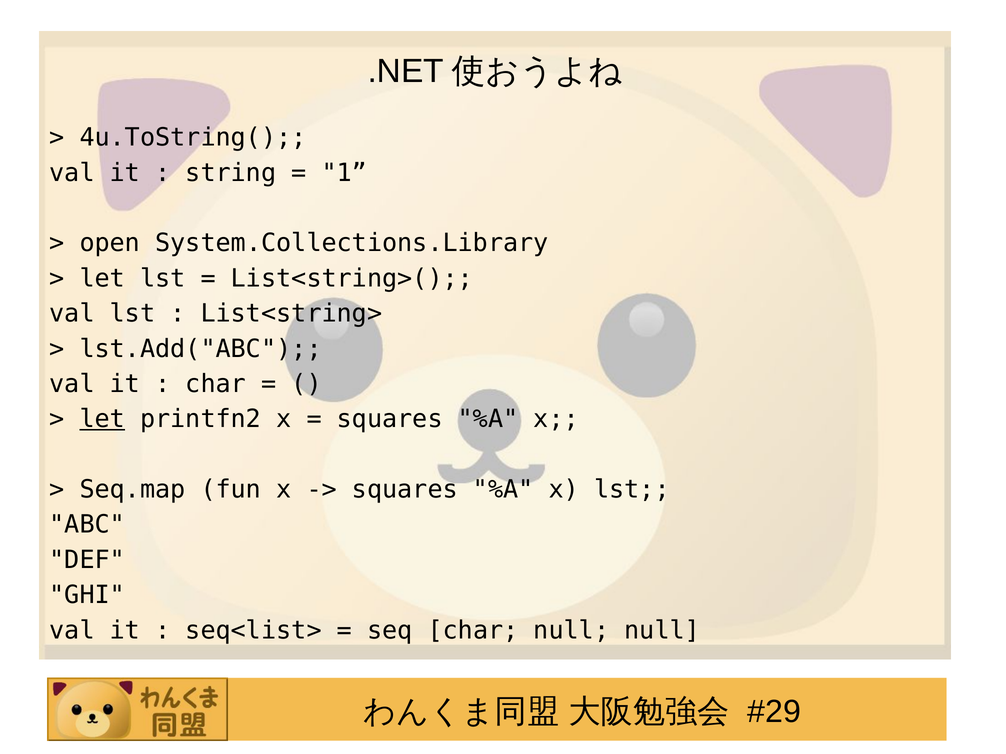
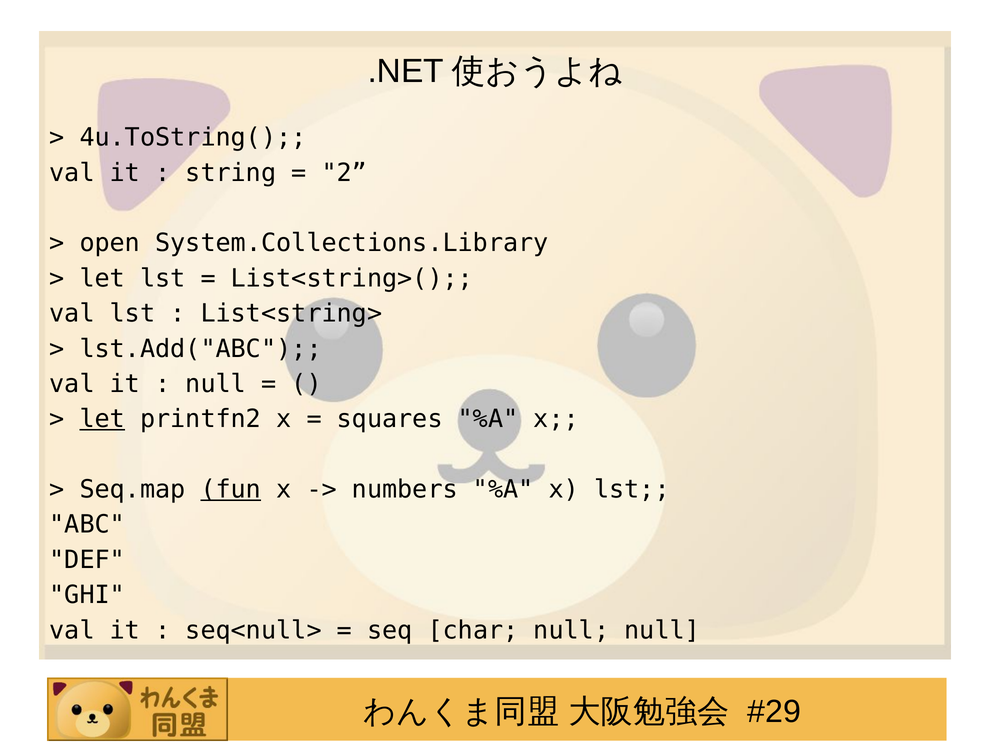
1: 1 -> 2
char at (216, 384): char -> null
fun underline: none -> present
squares at (405, 490): squares -> numbers
seq<list>: seq<list> -> seq<null>
